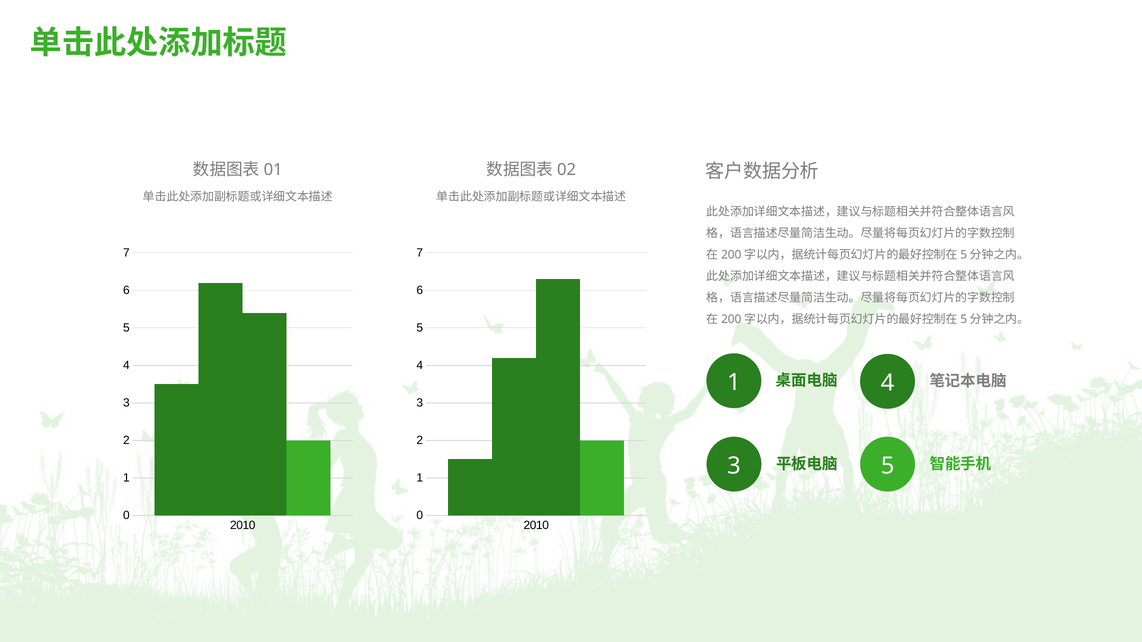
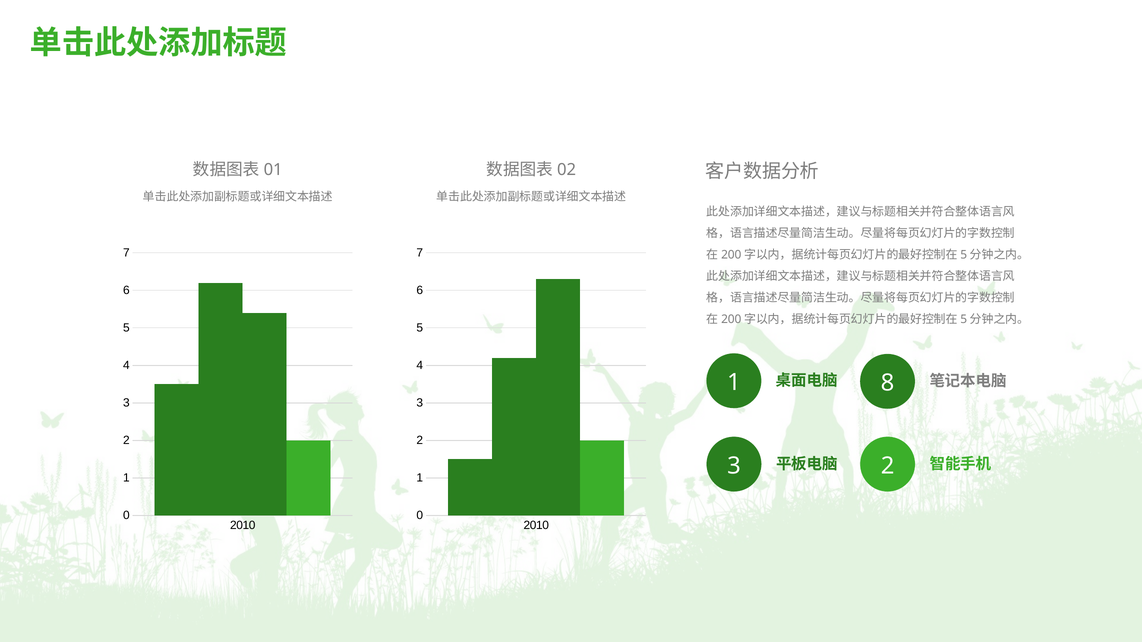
4 at (888, 383): 4 -> 8
5 at (888, 466): 5 -> 2
